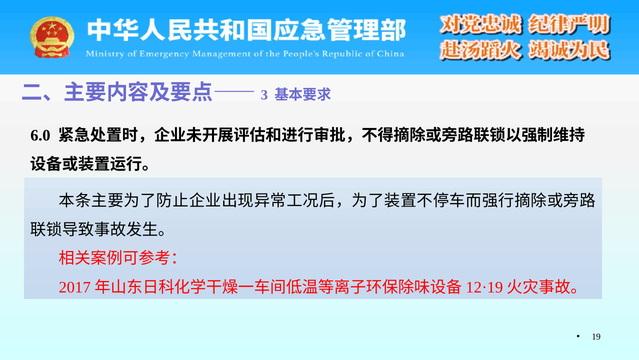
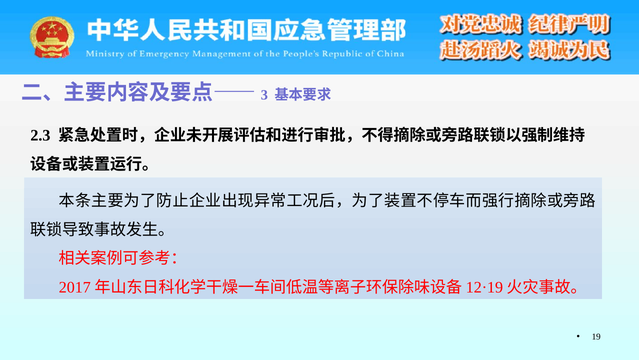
6.0: 6.0 -> 2.3
